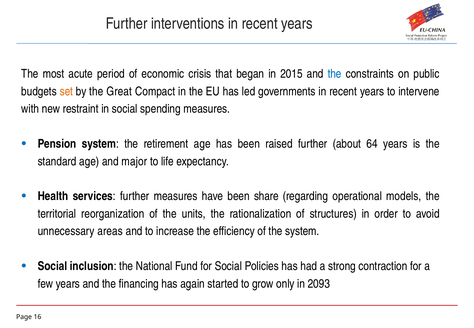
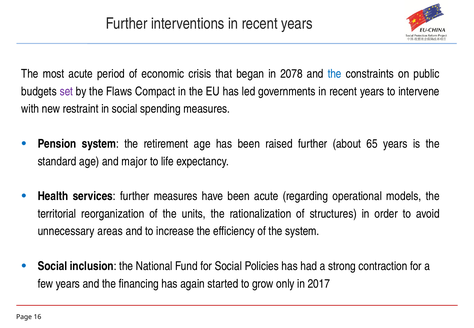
2015: 2015 -> 2078
set colour: orange -> purple
Great: Great -> Flaws
64: 64 -> 65
been share: share -> acute
2093: 2093 -> 2017
